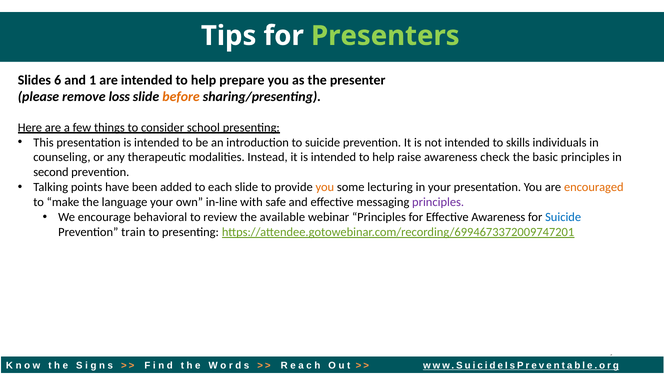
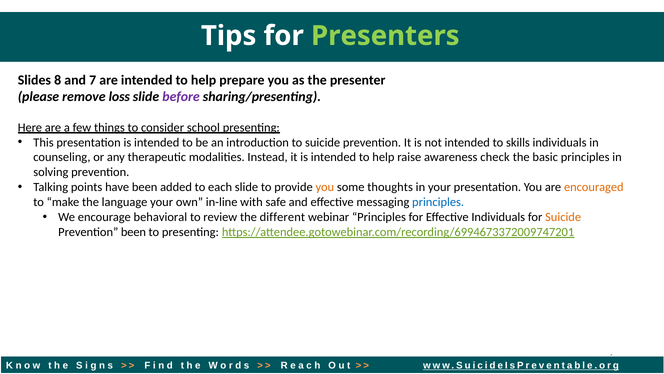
6: 6 -> 8
and 1: 1 -> 7
before colour: orange -> purple
second: second -> solving
lecturing: lecturing -> thoughts
principles at (438, 202) colour: purple -> blue
available: available -> different
Effective Awareness: Awareness -> Individuals
Suicide at (563, 217) colour: blue -> orange
Prevention train: train -> been
